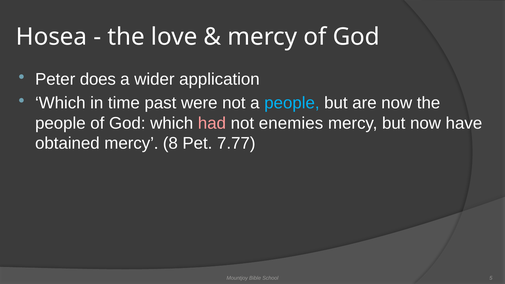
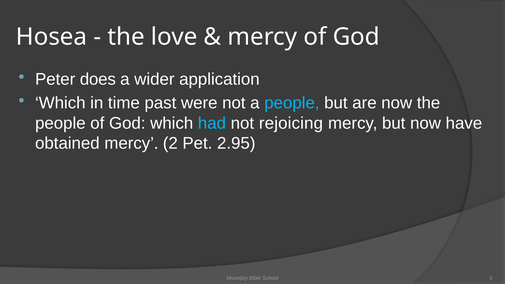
had colour: pink -> light blue
enemies: enemies -> rejoicing
8: 8 -> 2
7.77: 7.77 -> 2.95
